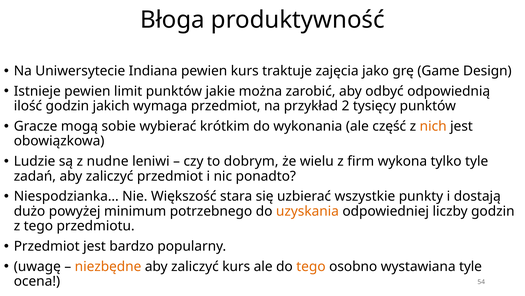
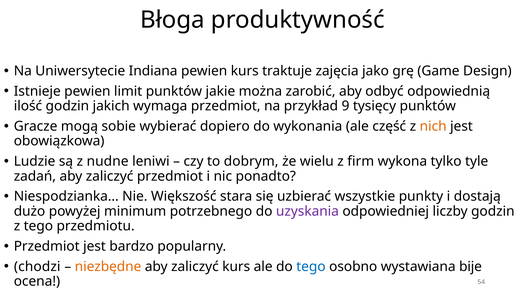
2: 2 -> 9
krótkim: krótkim -> dopiero
uzyskania colour: orange -> purple
uwagę: uwagę -> chodzi
tego at (311, 266) colour: orange -> blue
wystawiana tyle: tyle -> bije
